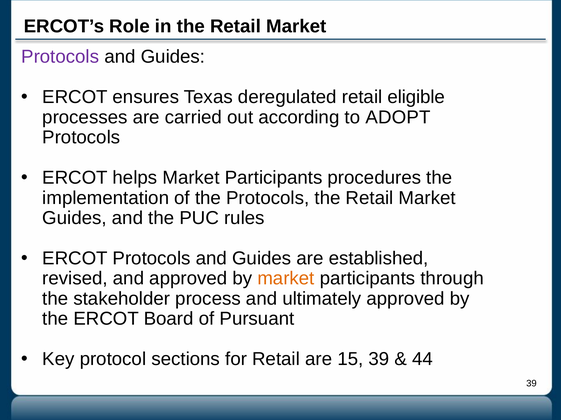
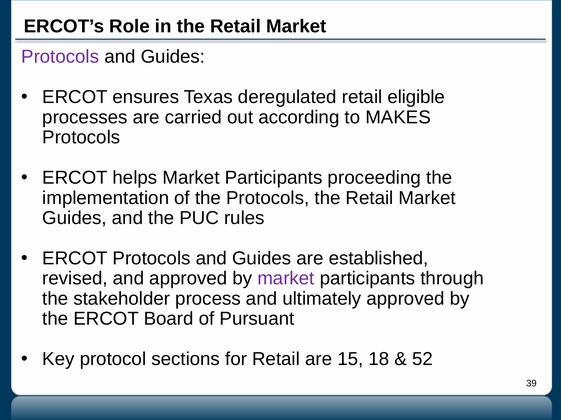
ADOPT: ADOPT -> MAKES
procedures: procedures -> proceeding
market at (286, 279) colour: orange -> purple
15 39: 39 -> 18
44: 44 -> 52
